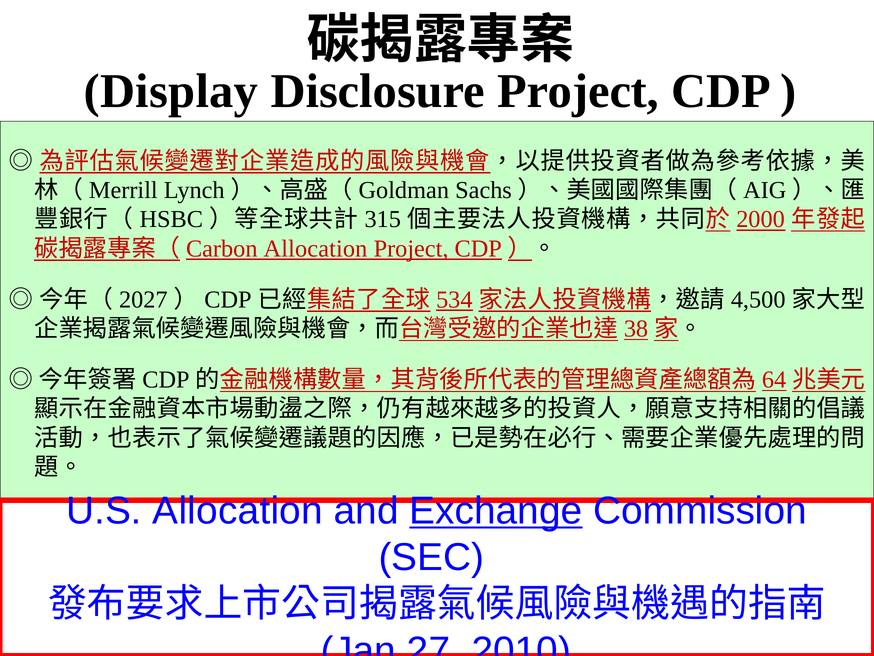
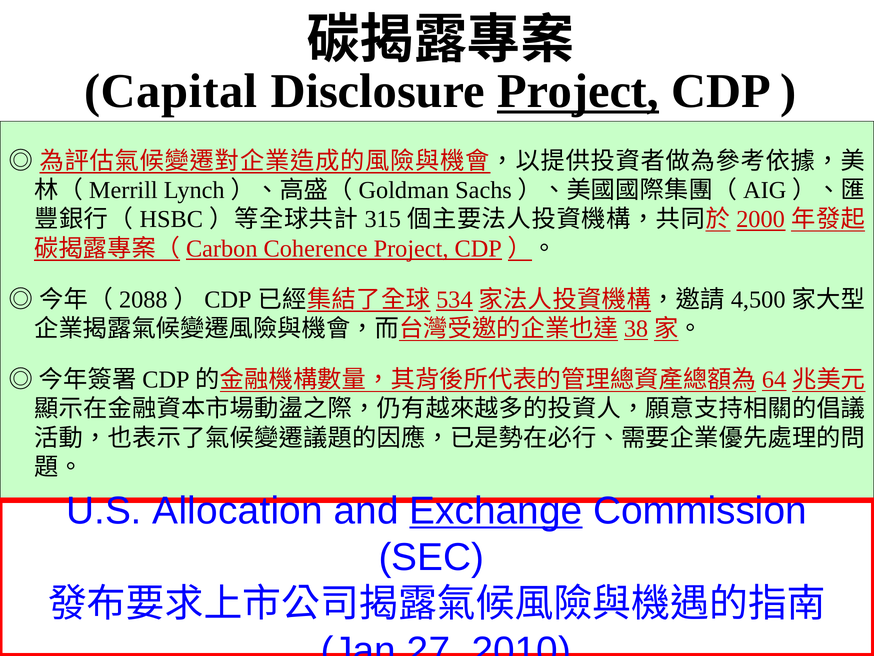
Display: Display -> Capital
Project at (578, 91) underline: none -> present
Allocation at (315, 248): Allocation -> Coherence
2027: 2027 -> 2088
